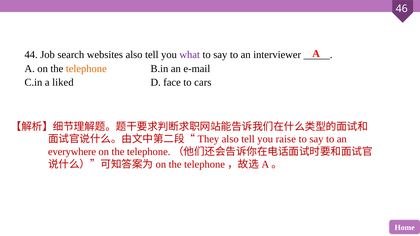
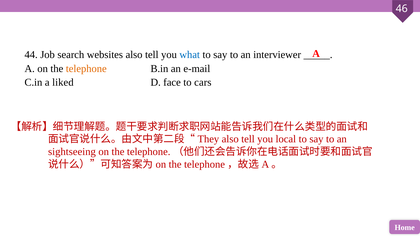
what colour: purple -> blue
raise: raise -> local
everywhere: everywhere -> sightseeing
